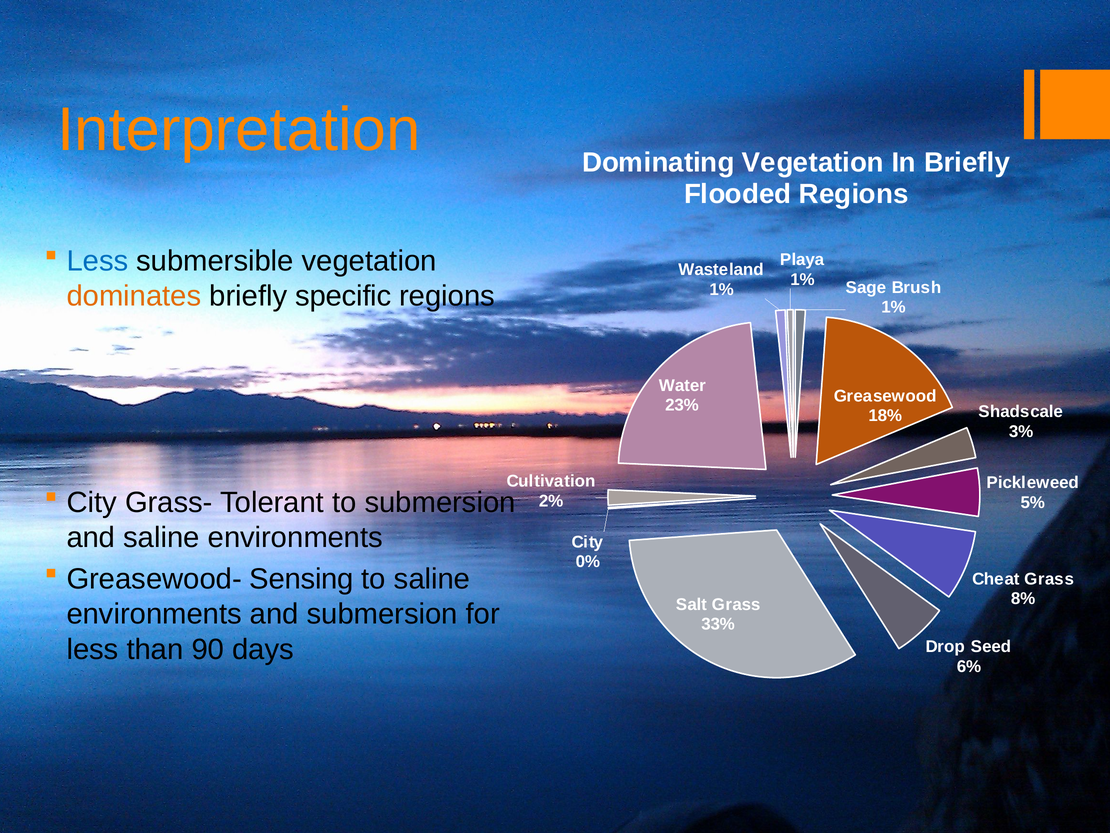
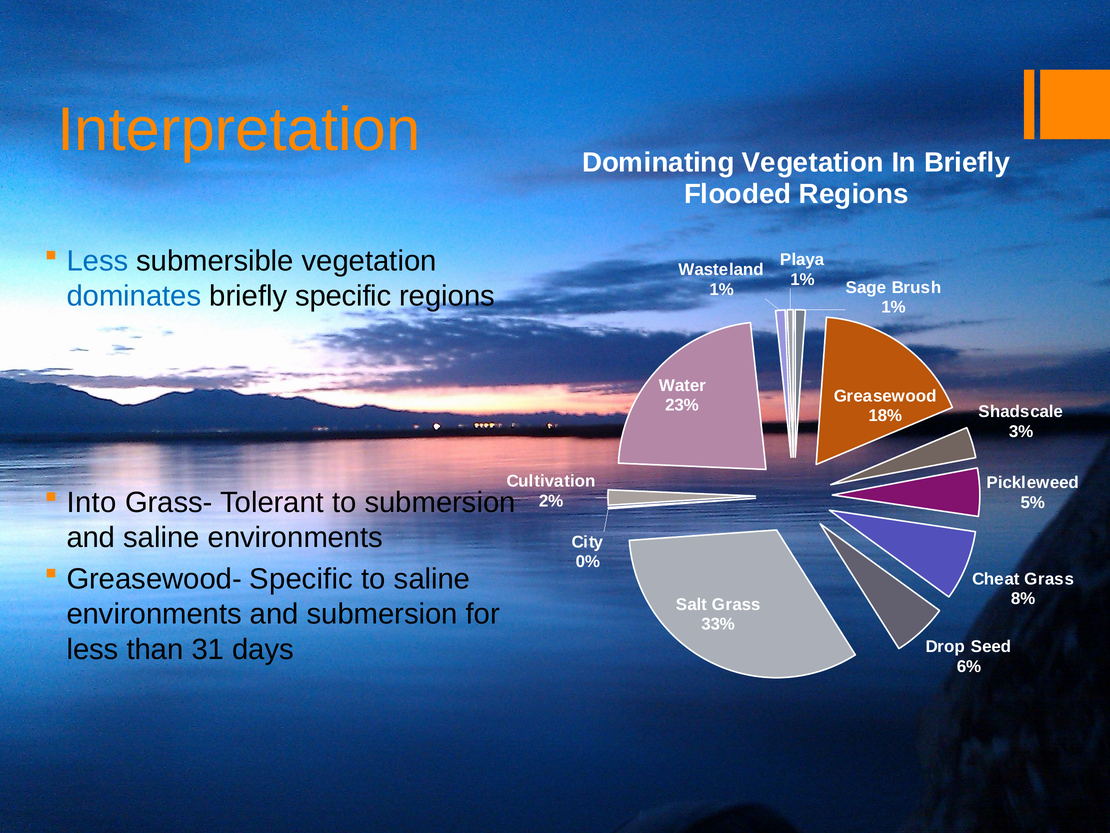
dominates colour: orange -> blue
City at (92, 502): City -> Into
Greasewood- Sensing: Sensing -> Specific
90: 90 -> 31
